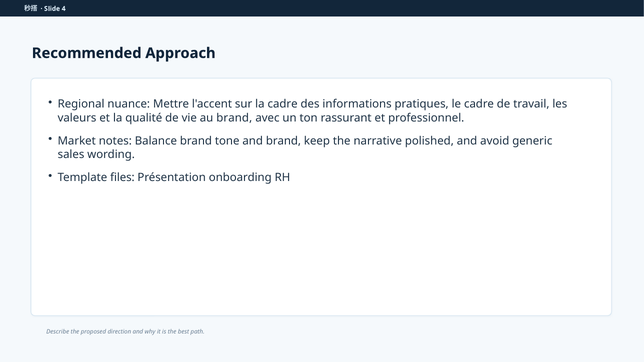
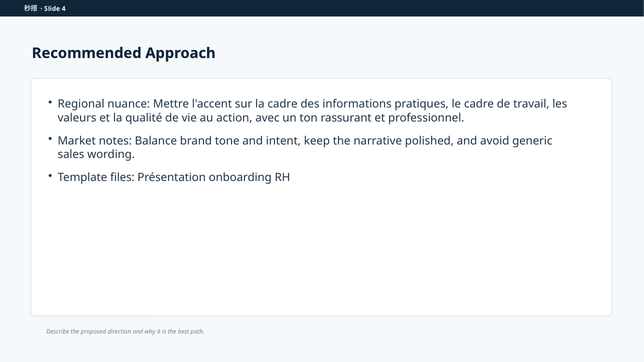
au brand: brand -> action
and brand: brand -> intent
